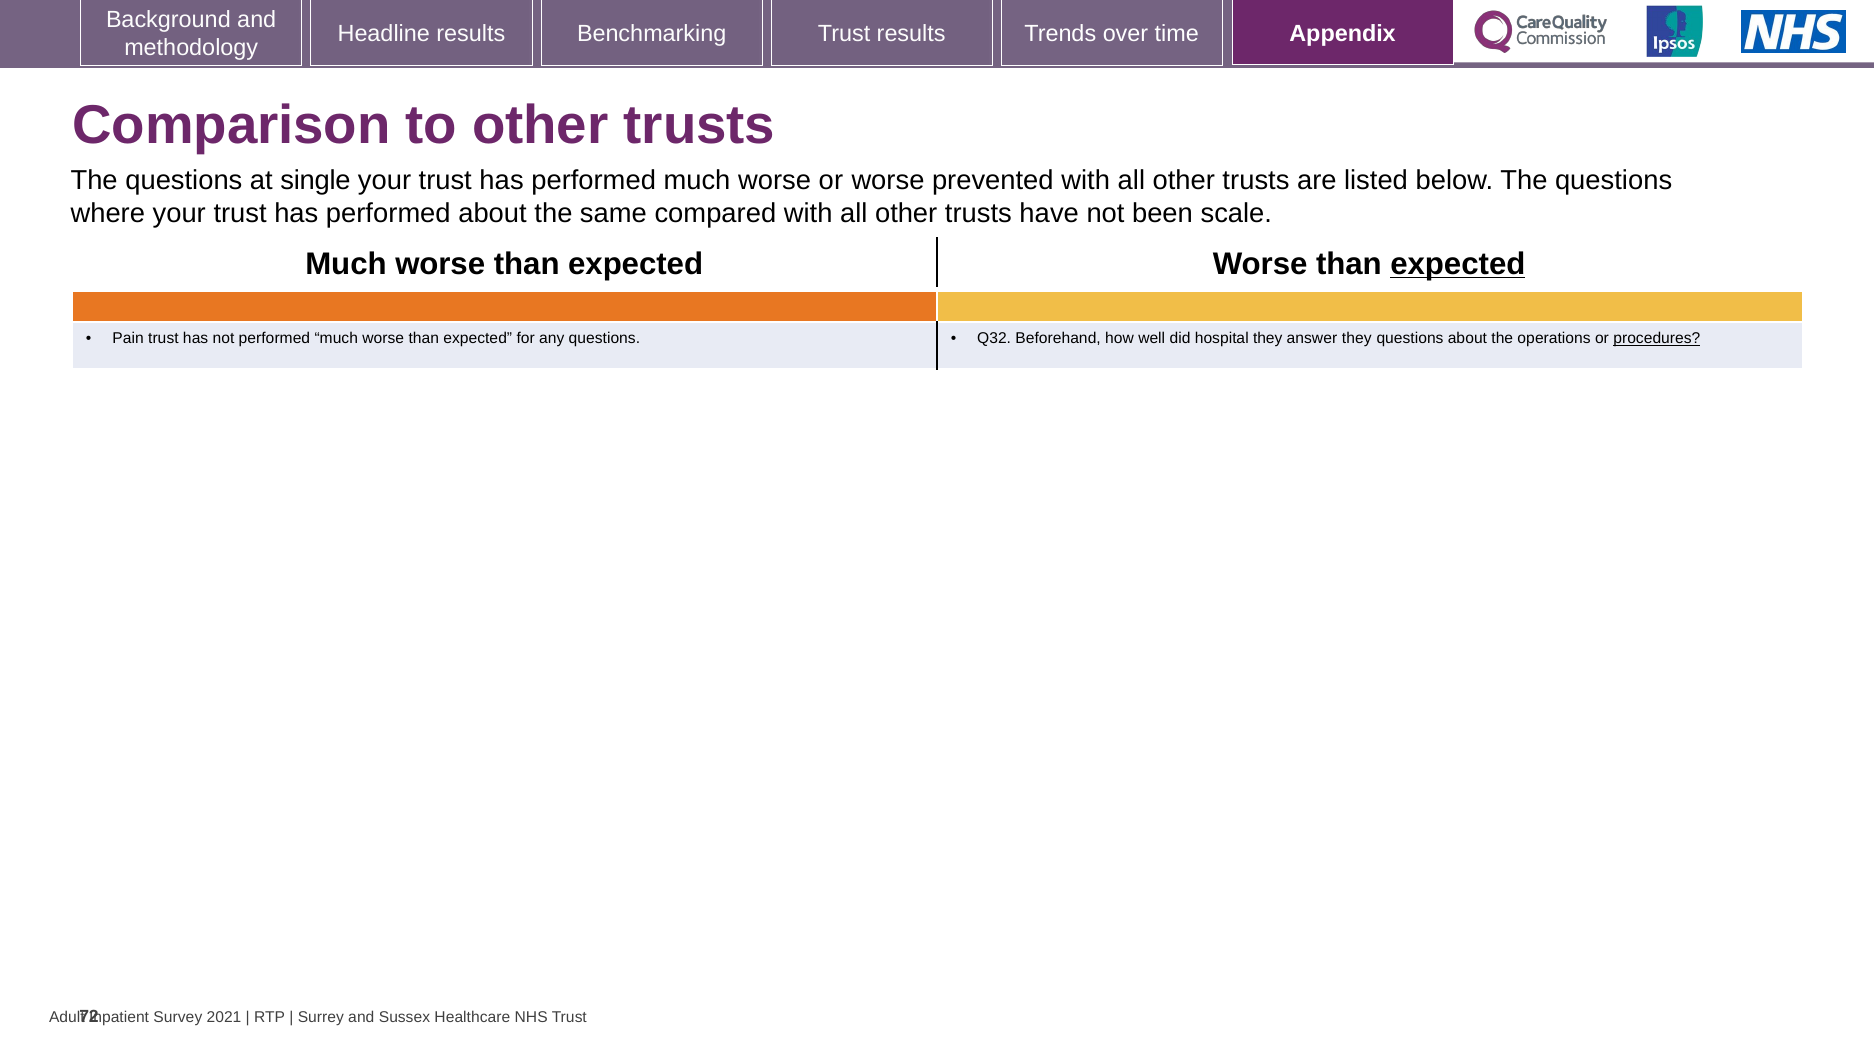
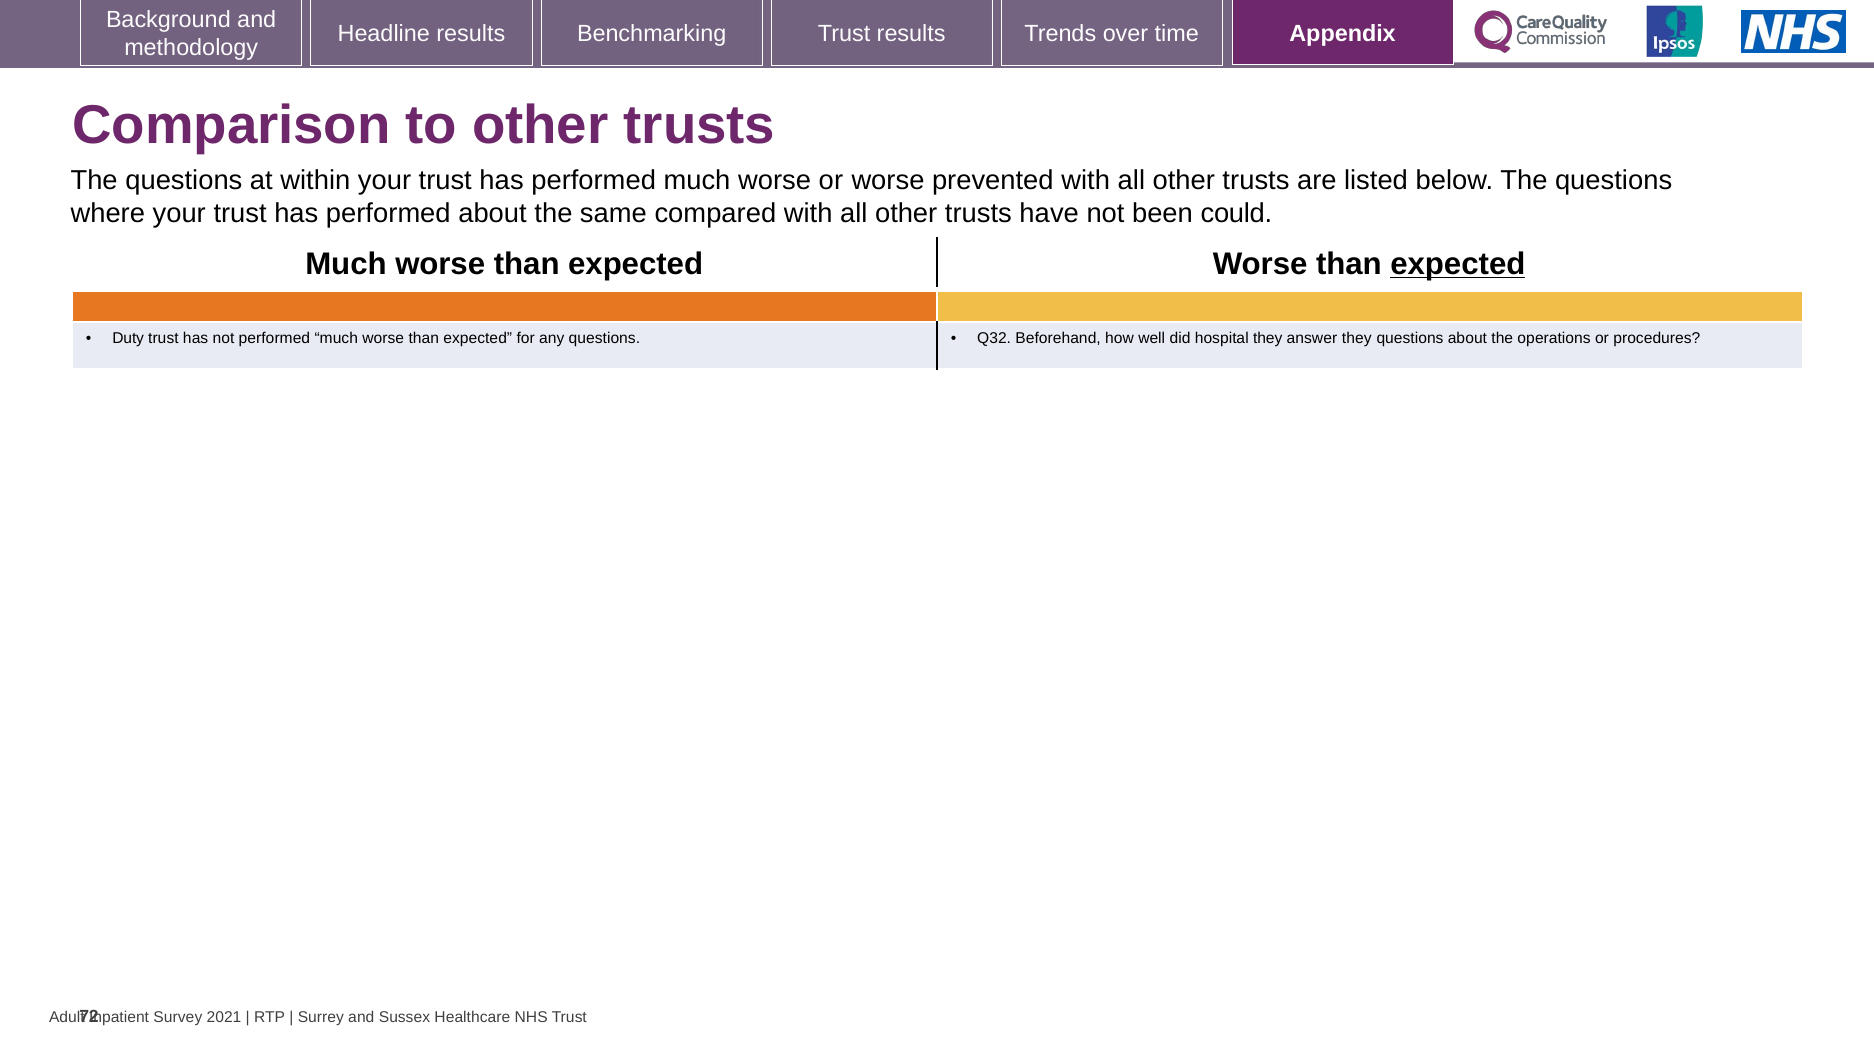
single: single -> within
scale: scale -> could
Pain: Pain -> Duty
procedures underline: present -> none
